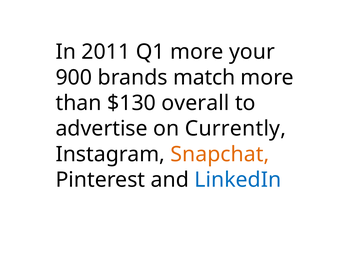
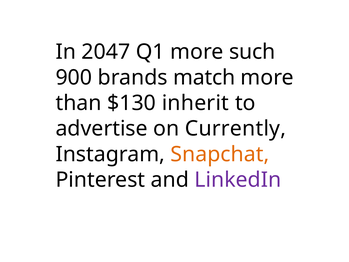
2011: 2011 -> 2047
your: your -> such
overall: overall -> inherit
LinkedIn colour: blue -> purple
